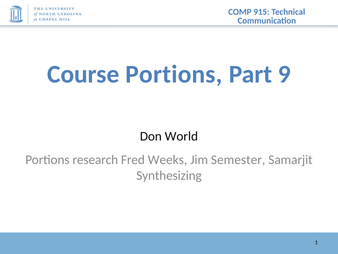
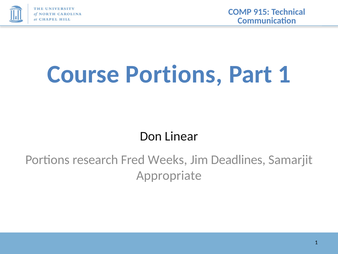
Part 9: 9 -> 1
World: World -> Linear
Semester: Semester -> Deadlines
Synthesizing: Synthesizing -> Appropriate
